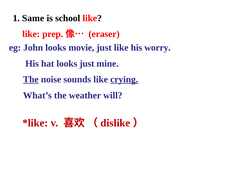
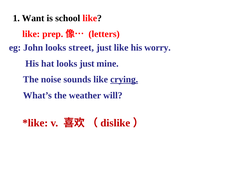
Same: Same -> Want
eraser: eraser -> letters
movie: movie -> street
The at (31, 79) underline: present -> none
